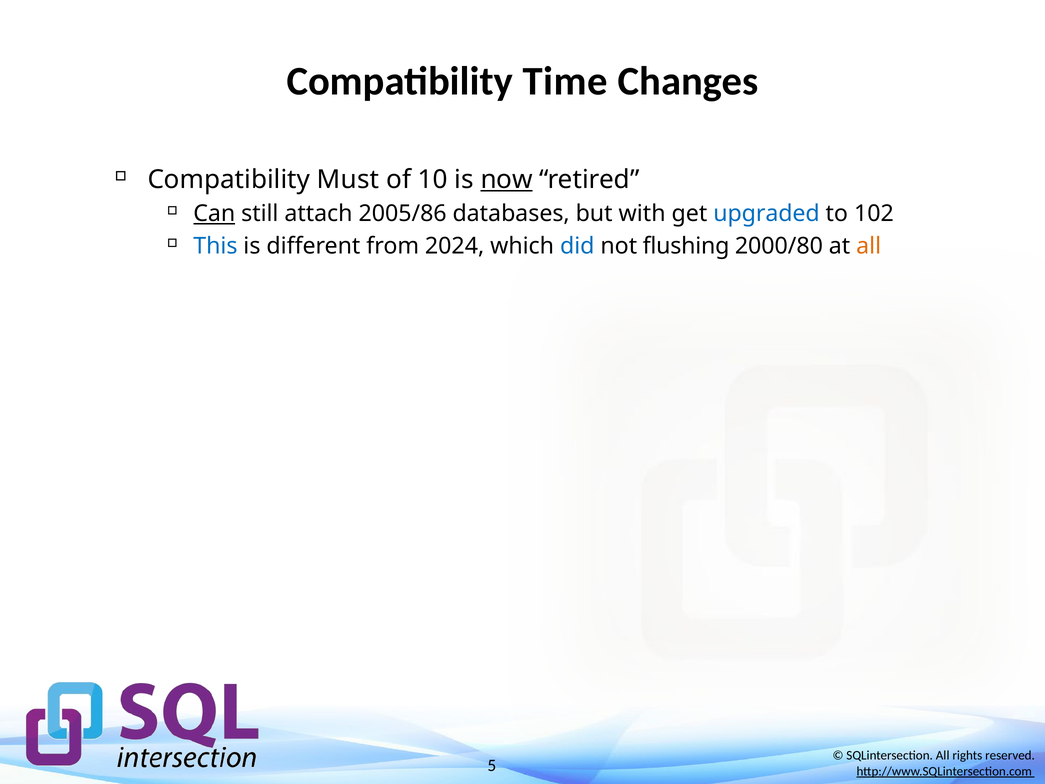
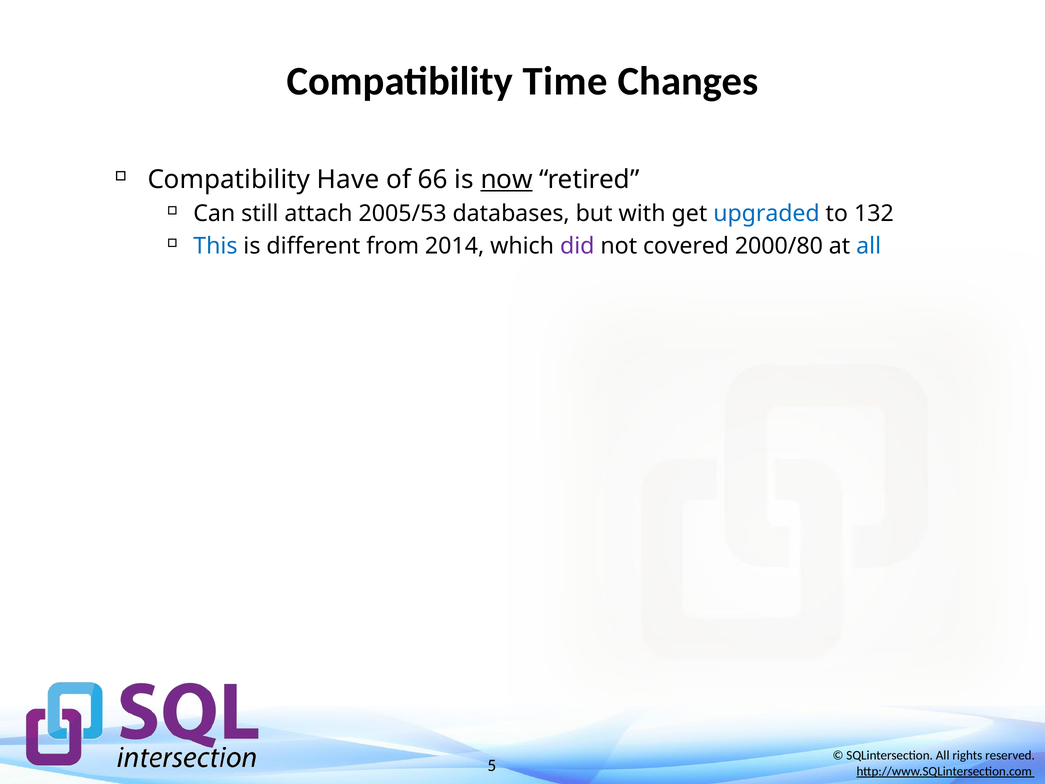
Must: Must -> Have
10: 10 -> 66
Can underline: present -> none
2005/86: 2005/86 -> 2005/53
102: 102 -> 132
2024: 2024 -> 2014
did colour: blue -> purple
flushing: flushing -> covered
all at (869, 246) colour: orange -> blue
